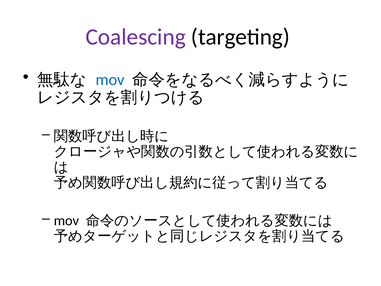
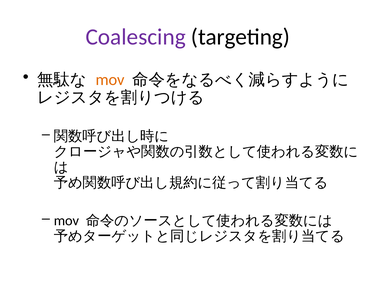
mov at (110, 80) colour: blue -> orange
